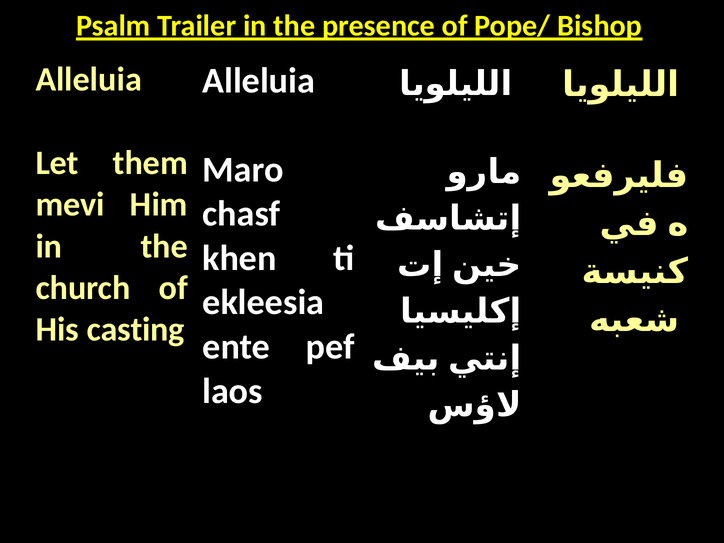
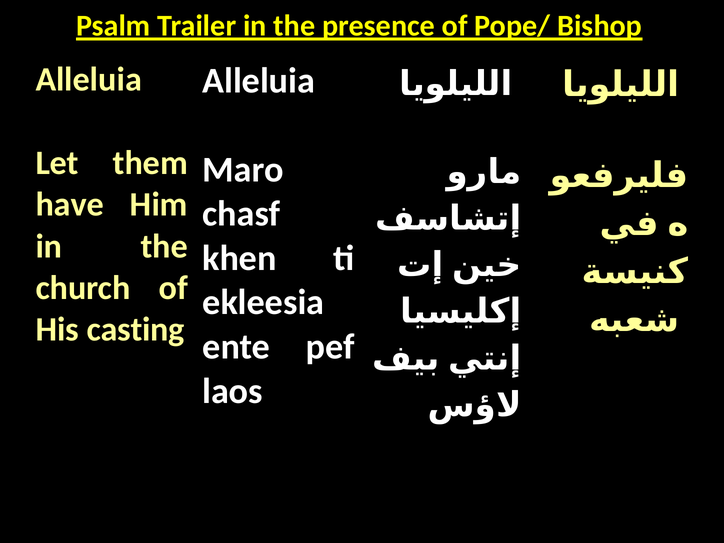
mevi: mevi -> have
